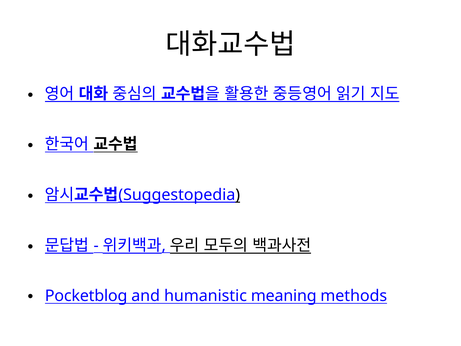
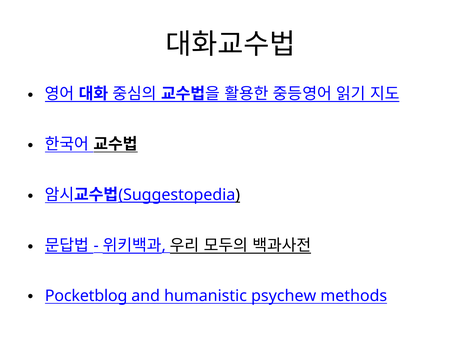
meaning: meaning -> psychew
